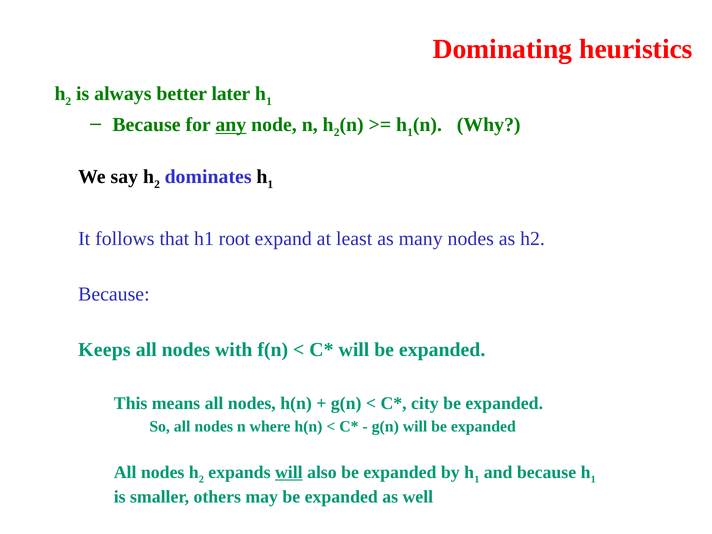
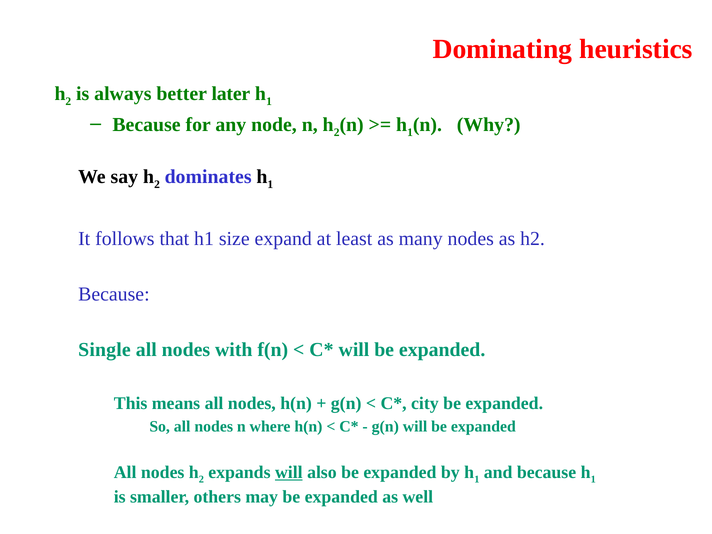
any underline: present -> none
root: root -> size
Keeps: Keeps -> Single
